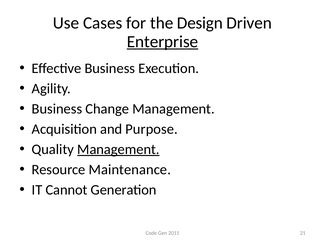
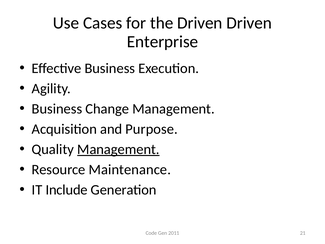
the Design: Design -> Driven
Enterprise underline: present -> none
Cannot: Cannot -> Include
